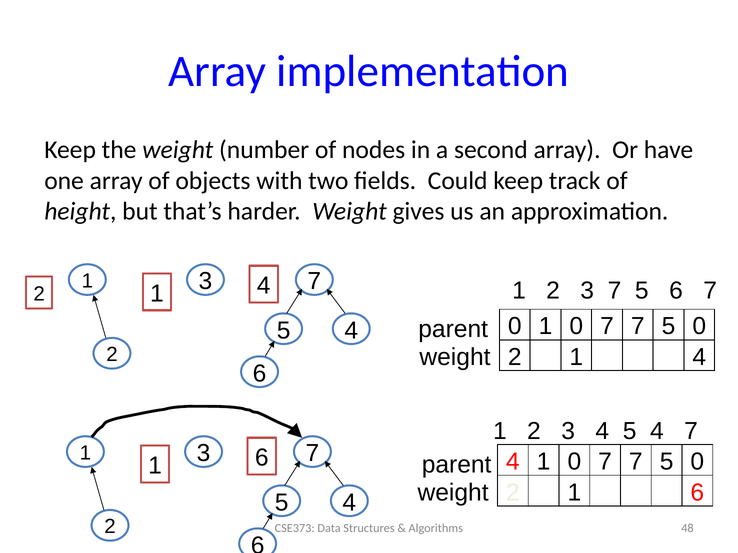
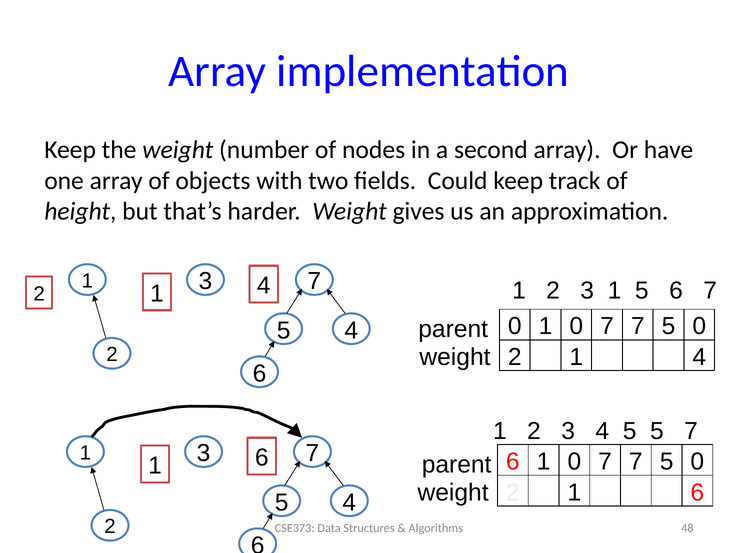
7 at (615, 291): 7 -> 1
5 4: 4 -> 5
1 4: 4 -> 6
